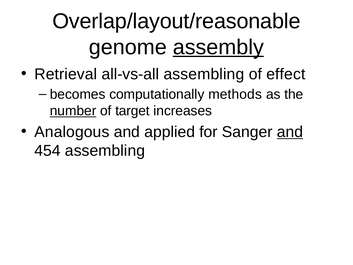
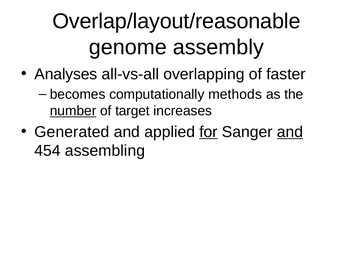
assembly underline: present -> none
Retrieval: Retrieval -> Analyses
all-vs-all assembling: assembling -> overlapping
effect: effect -> faster
Analogous: Analogous -> Generated
for underline: none -> present
